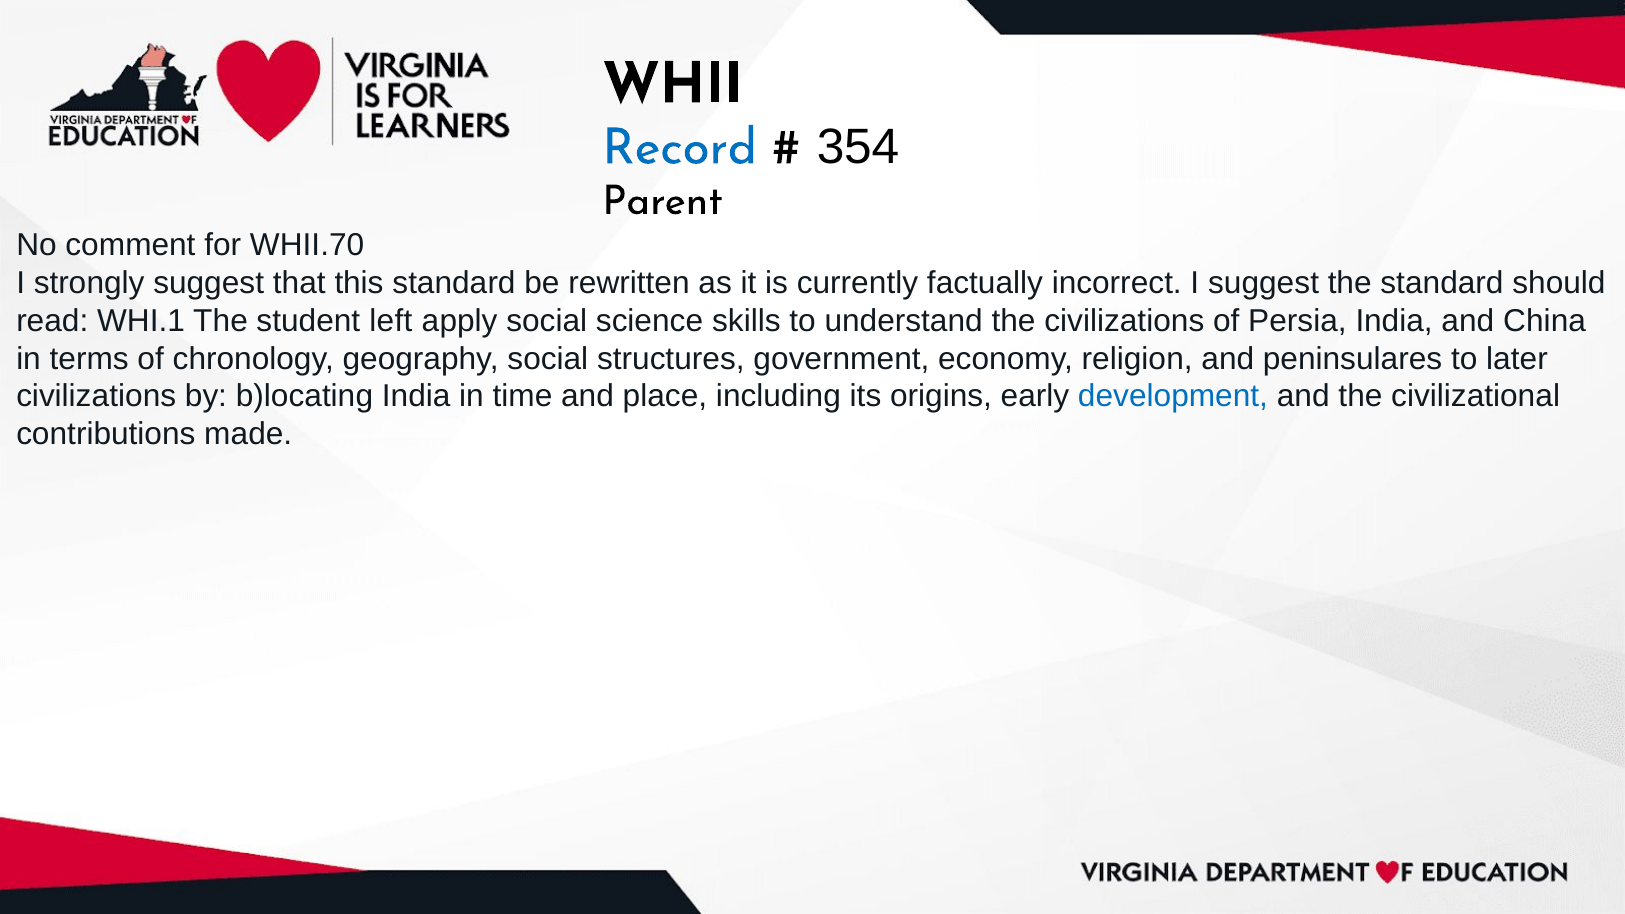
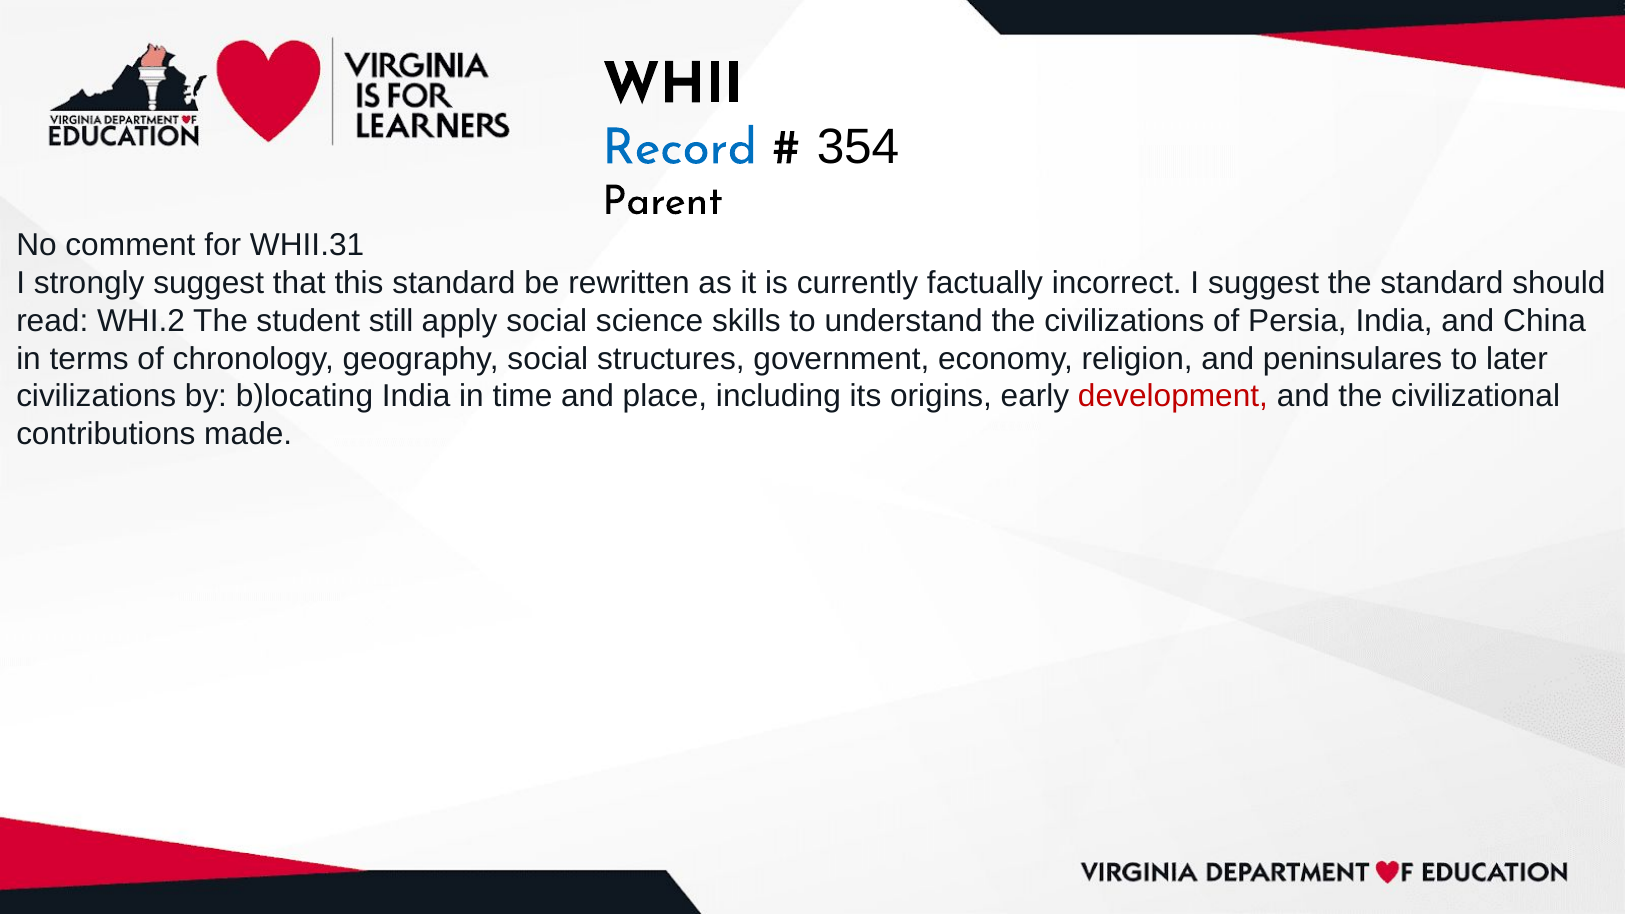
WHII.70: WHII.70 -> WHII.31
WHI.1: WHI.1 -> WHI.2
left: left -> still
development colour: blue -> red
